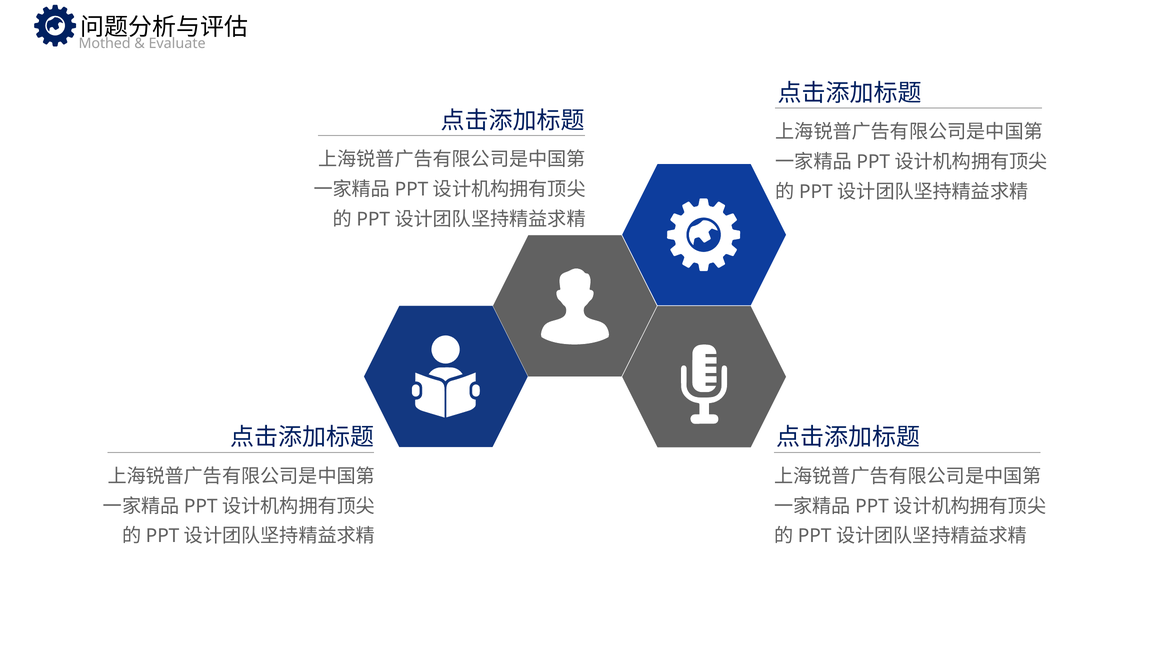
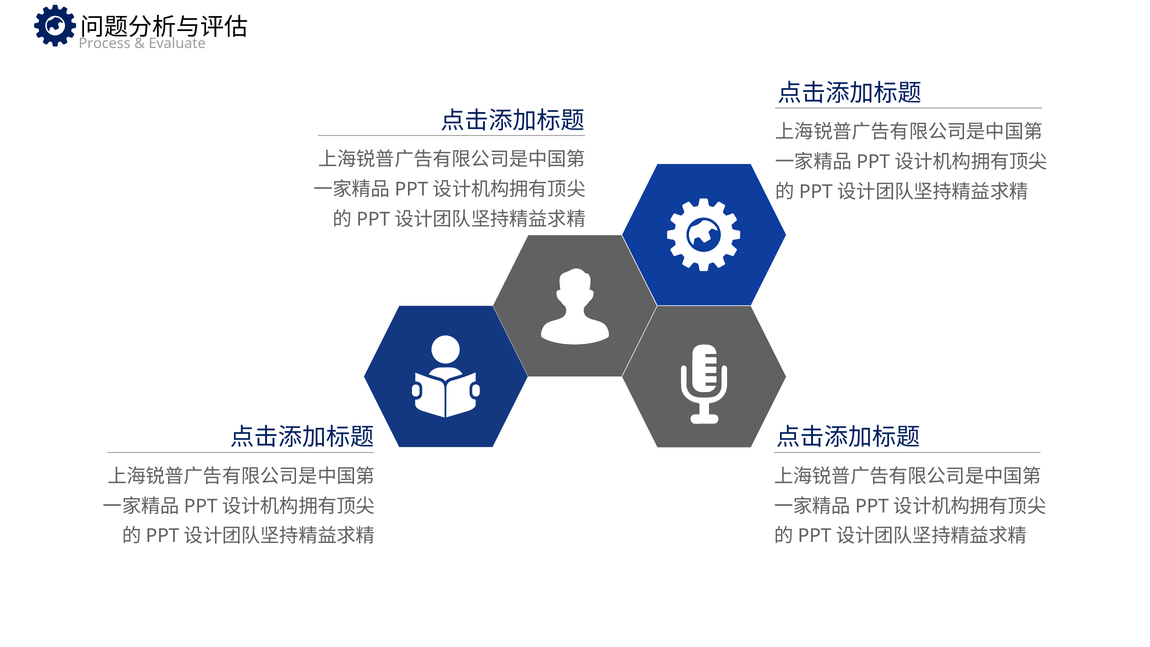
Mothed: Mothed -> Process
